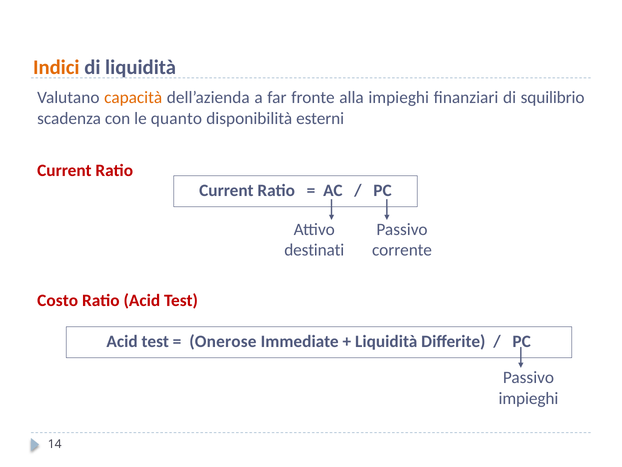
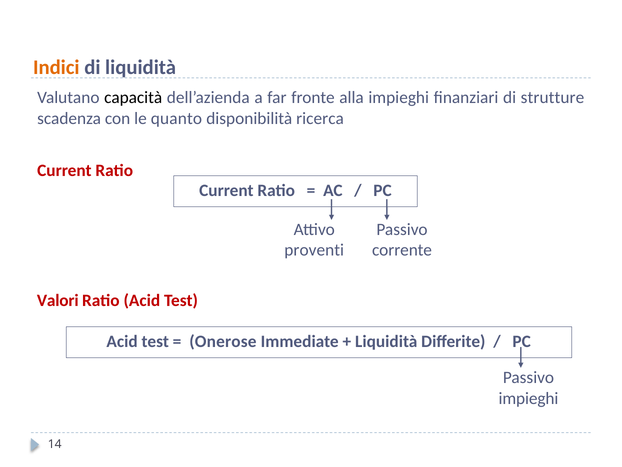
capacità colour: orange -> black
squilibrio: squilibrio -> strutture
esterni: esterni -> ricerca
destinati: destinati -> proventi
Costo: Costo -> Valori
